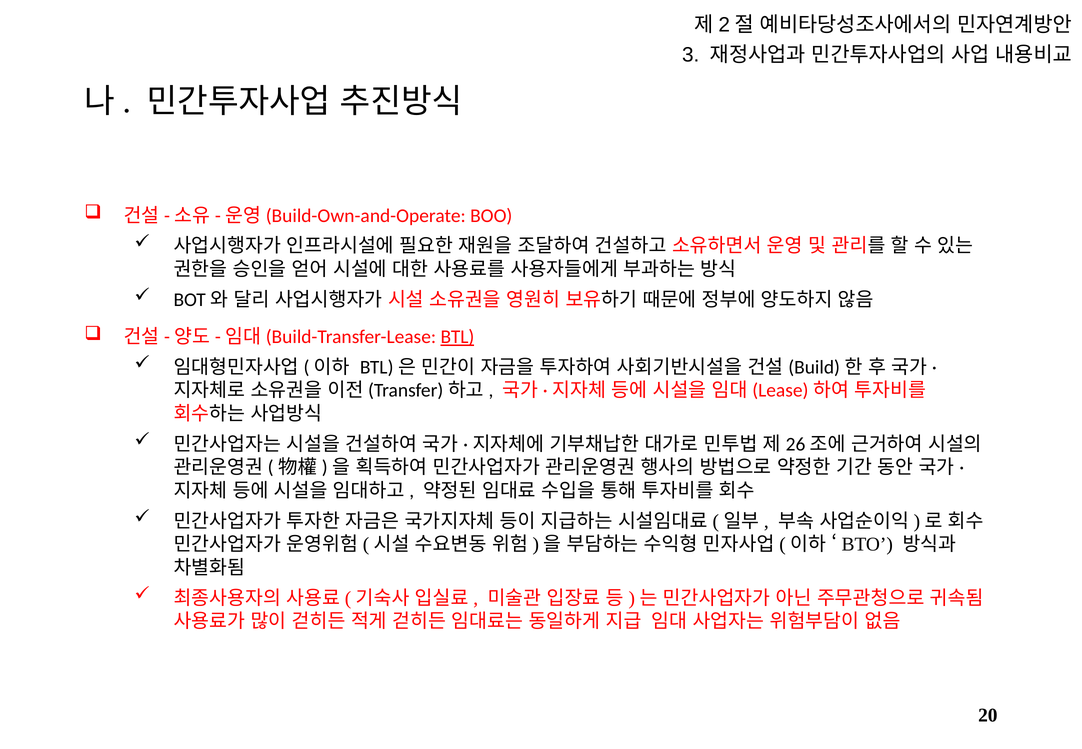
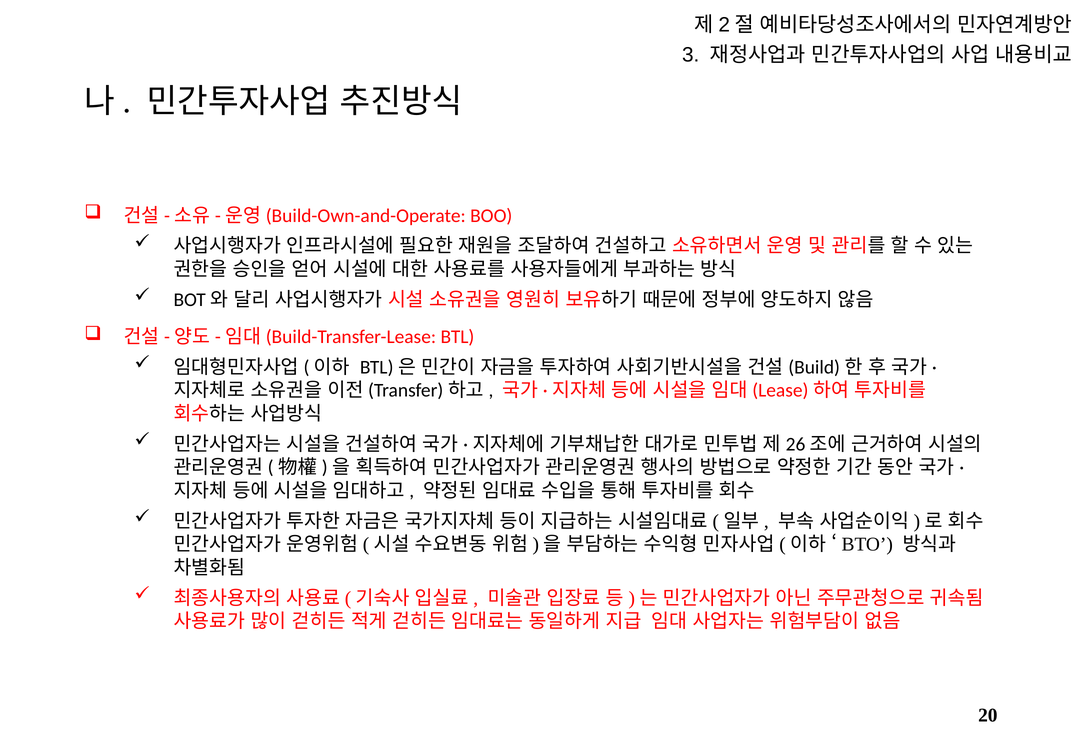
BTL underline: present -> none
